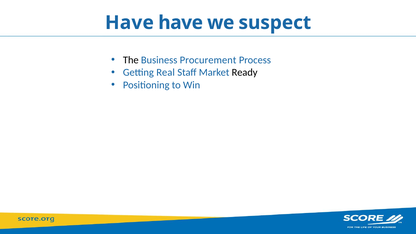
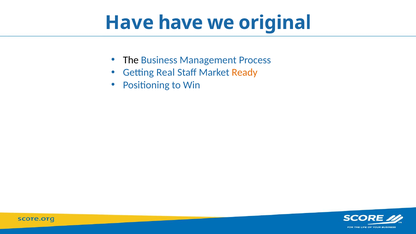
suspect: suspect -> original
Procurement: Procurement -> Management
Ready colour: black -> orange
